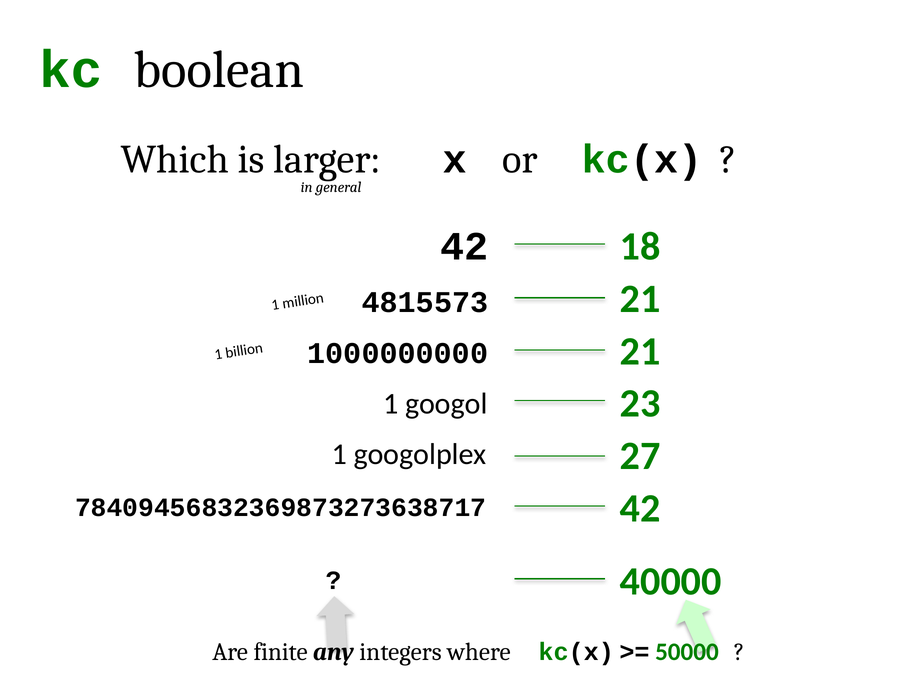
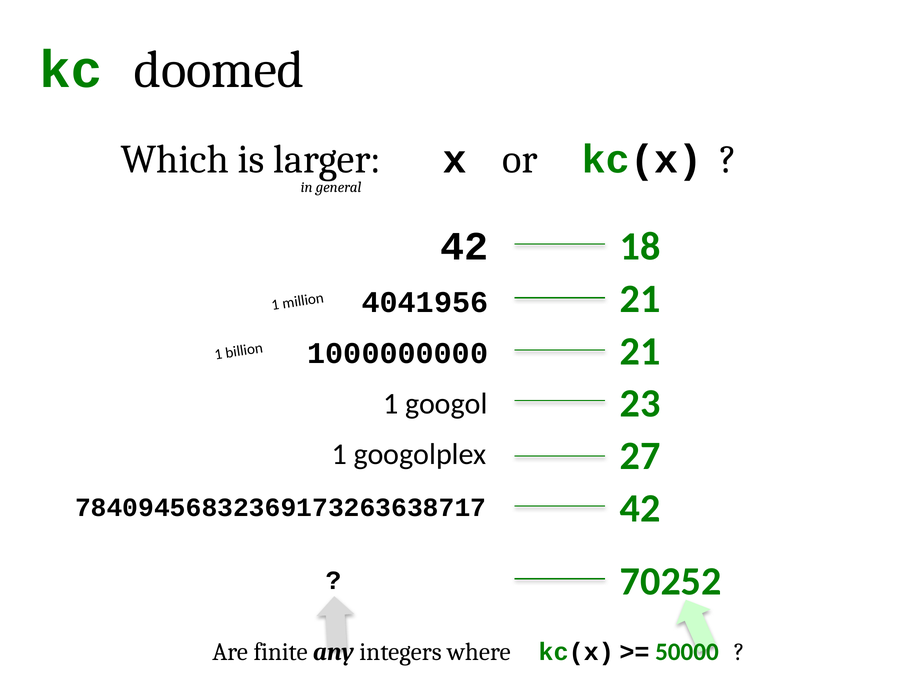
boolean: boolean -> doomed
4815573: 4815573 -> 4041956
78409456832369873273638717: 78409456832369873273638717 -> 78409456832369173263638717
40000: 40000 -> 70252
